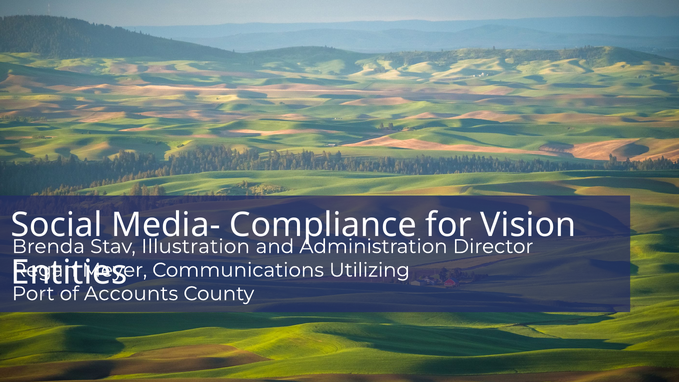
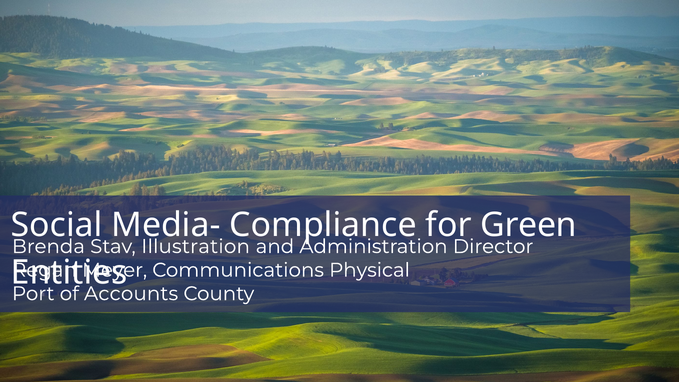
Vision: Vision -> Green
Utilizing: Utilizing -> Physical
